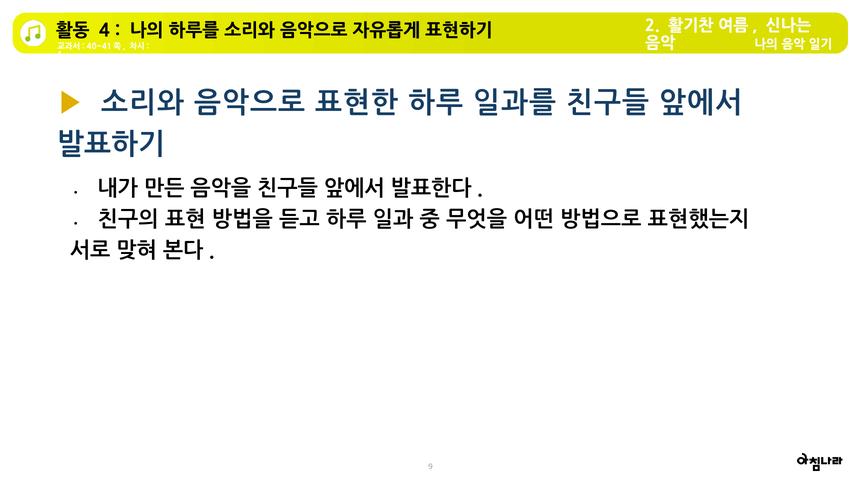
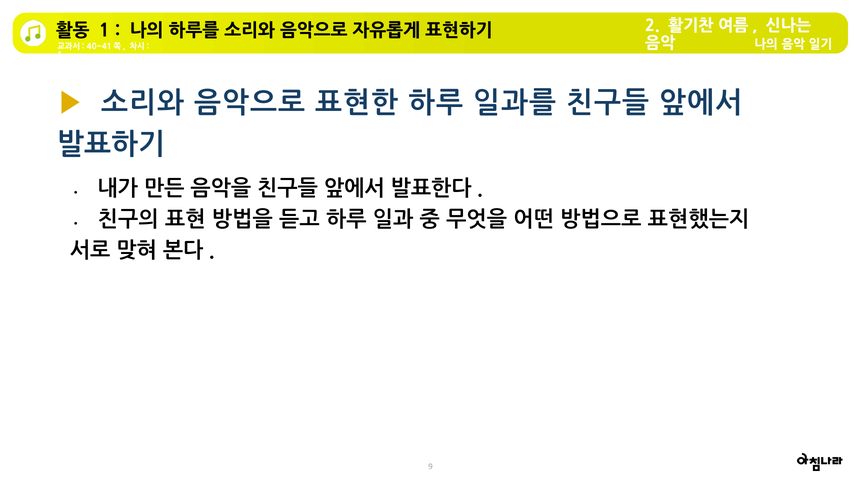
4 at (104, 31): 4 -> 1
